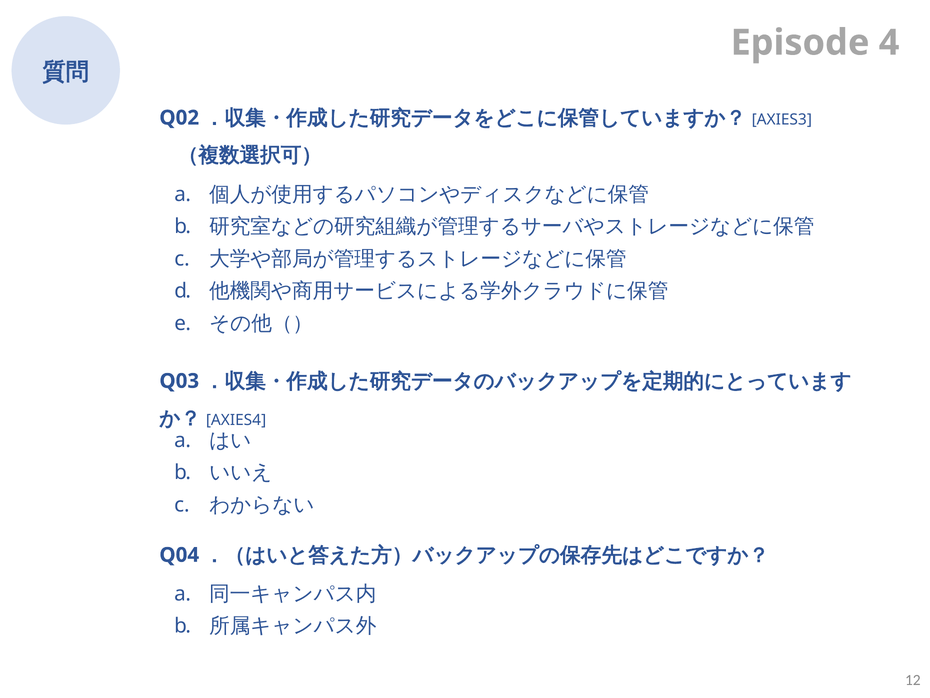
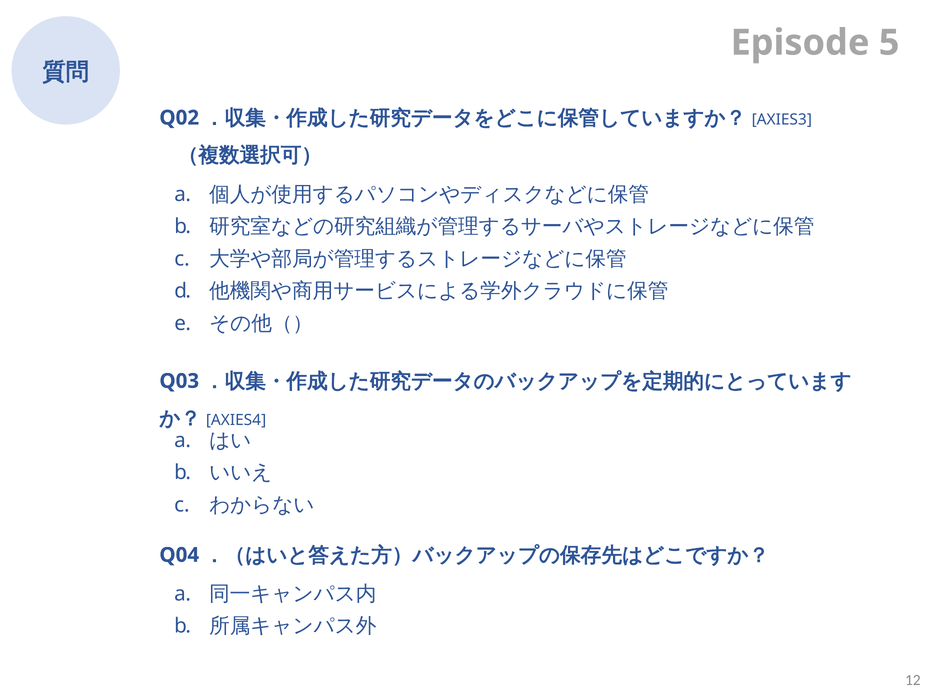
4: 4 -> 5
